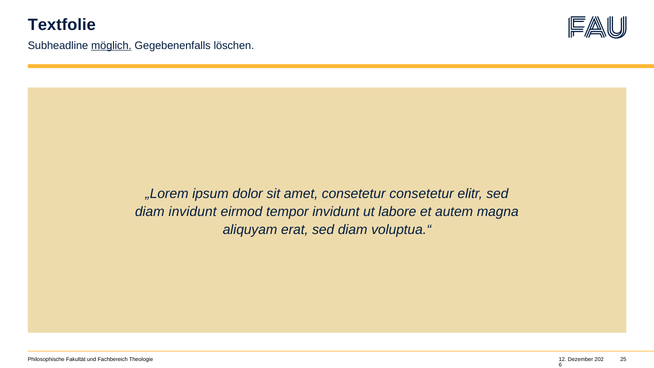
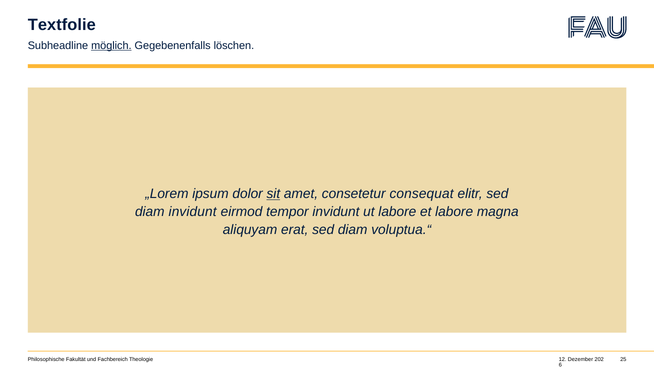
sit underline: none -> present
consetetur consetetur: consetetur -> consequat
et autem: autem -> labore
